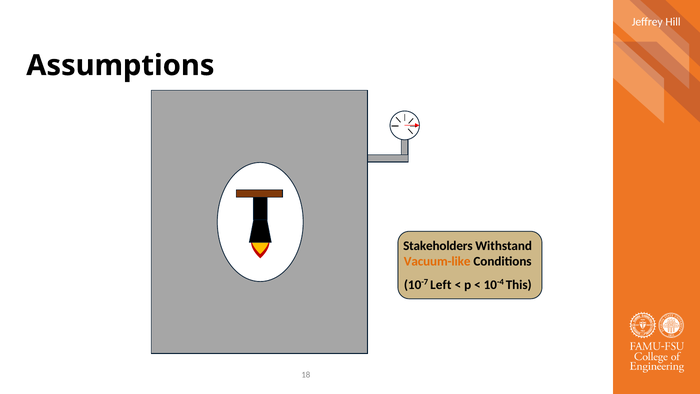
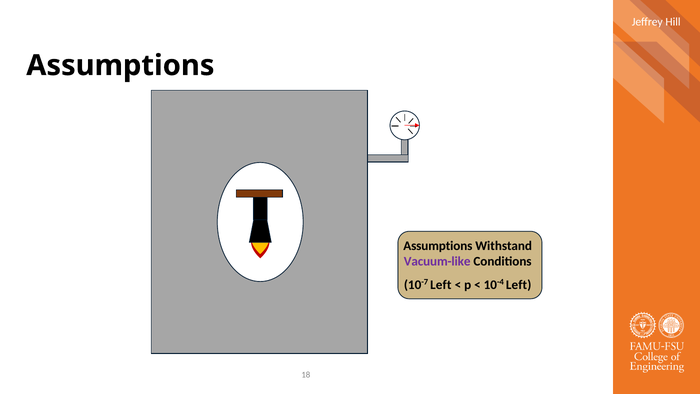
Stakeholders at (438, 246): Stakeholders -> Assumptions
Vacuum-like colour: orange -> purple
10-4 This: This -> Left
